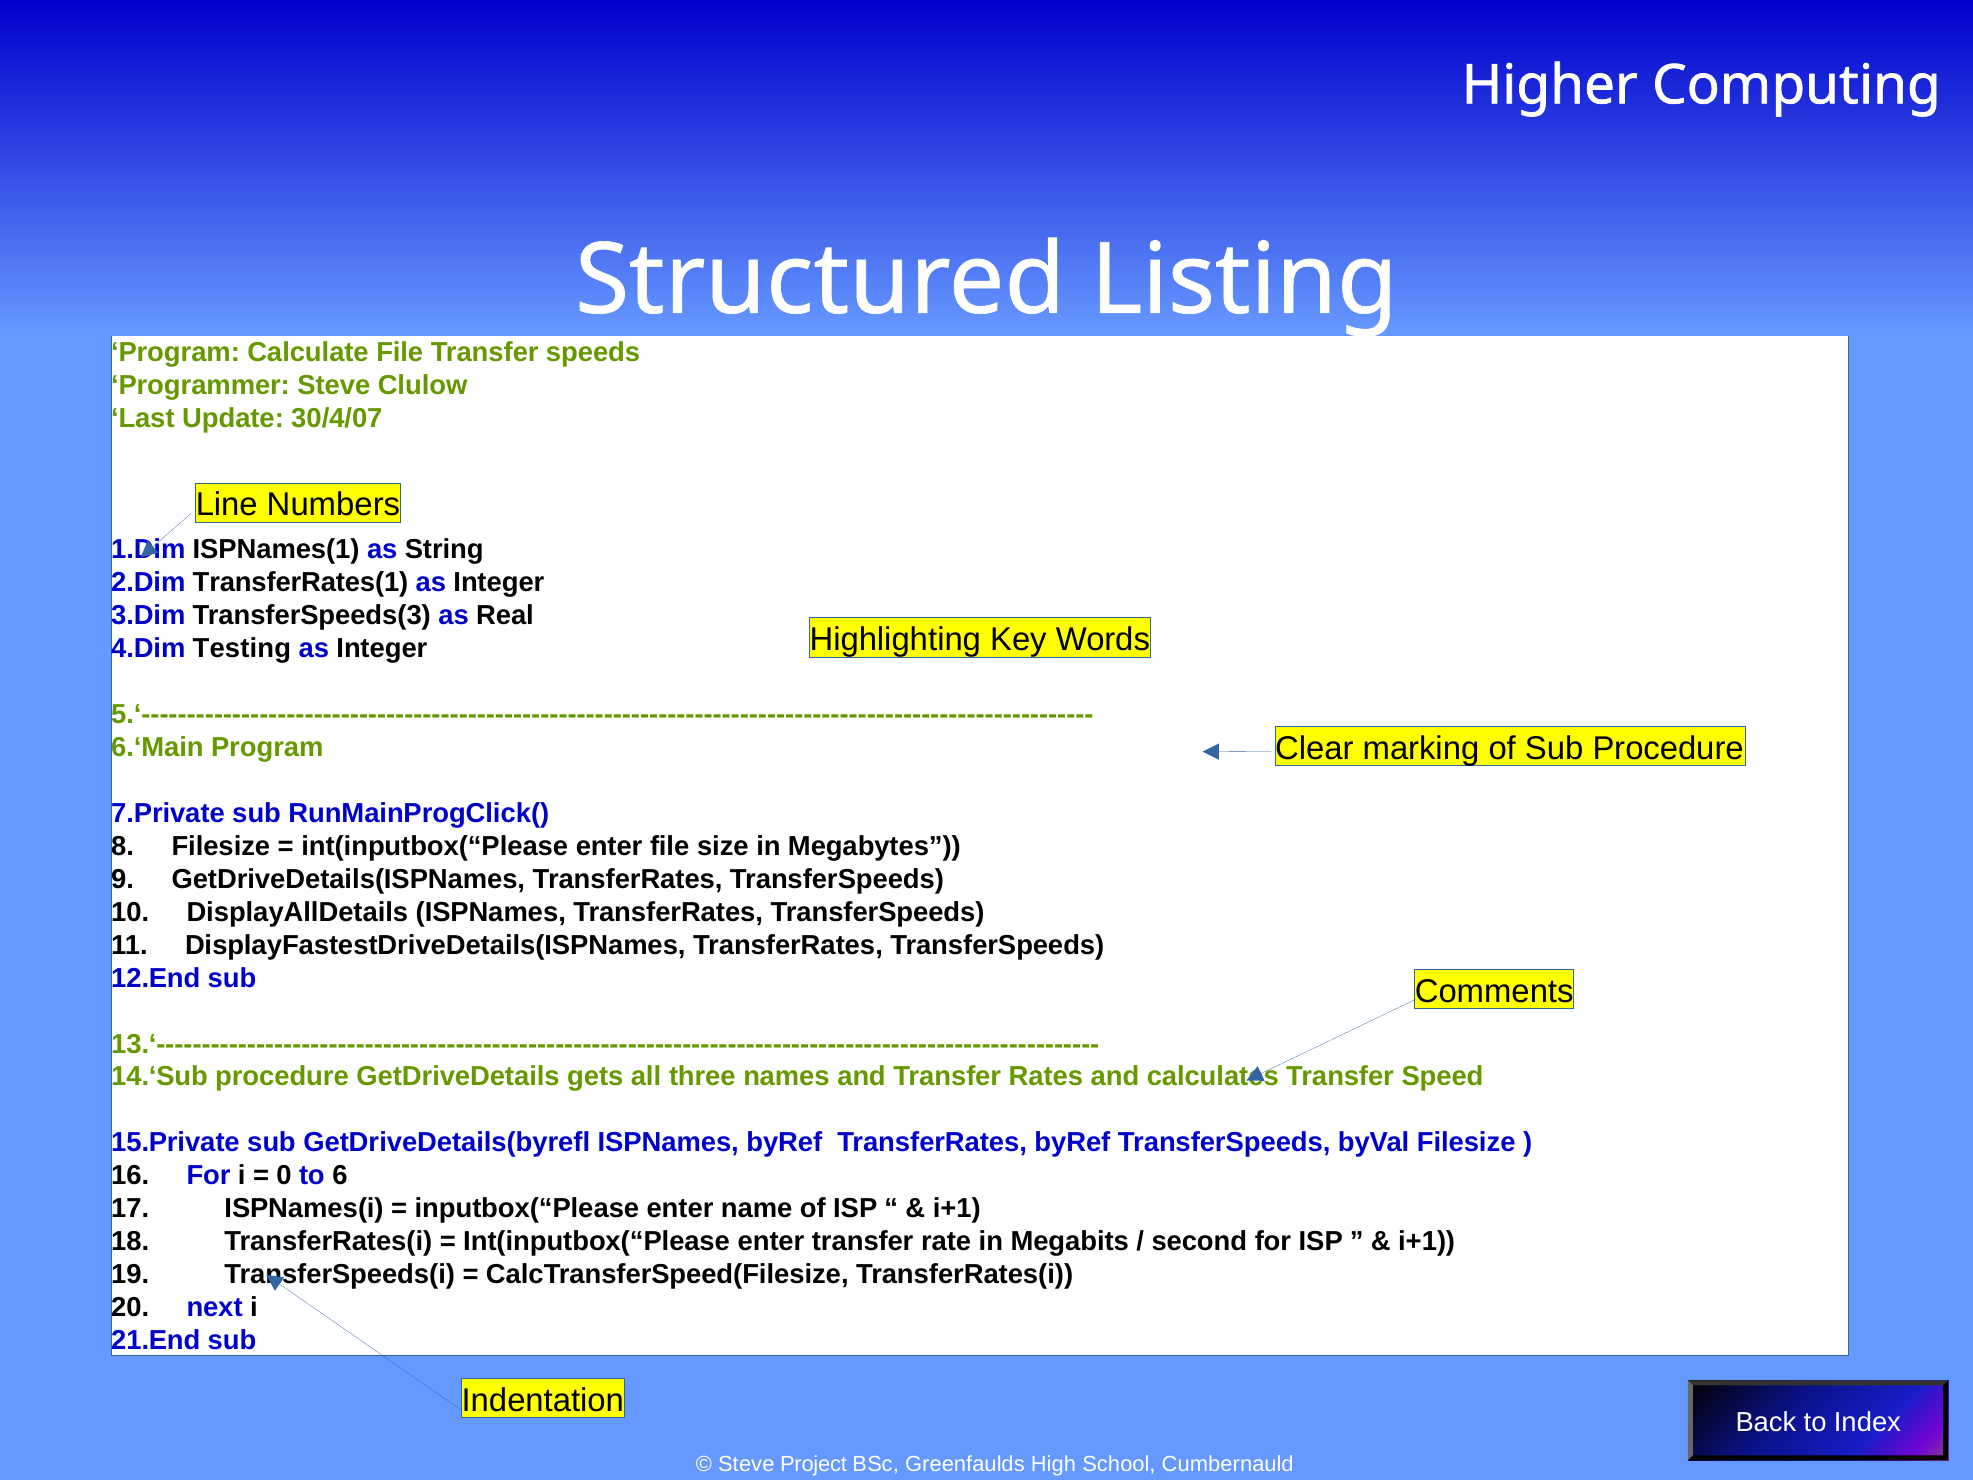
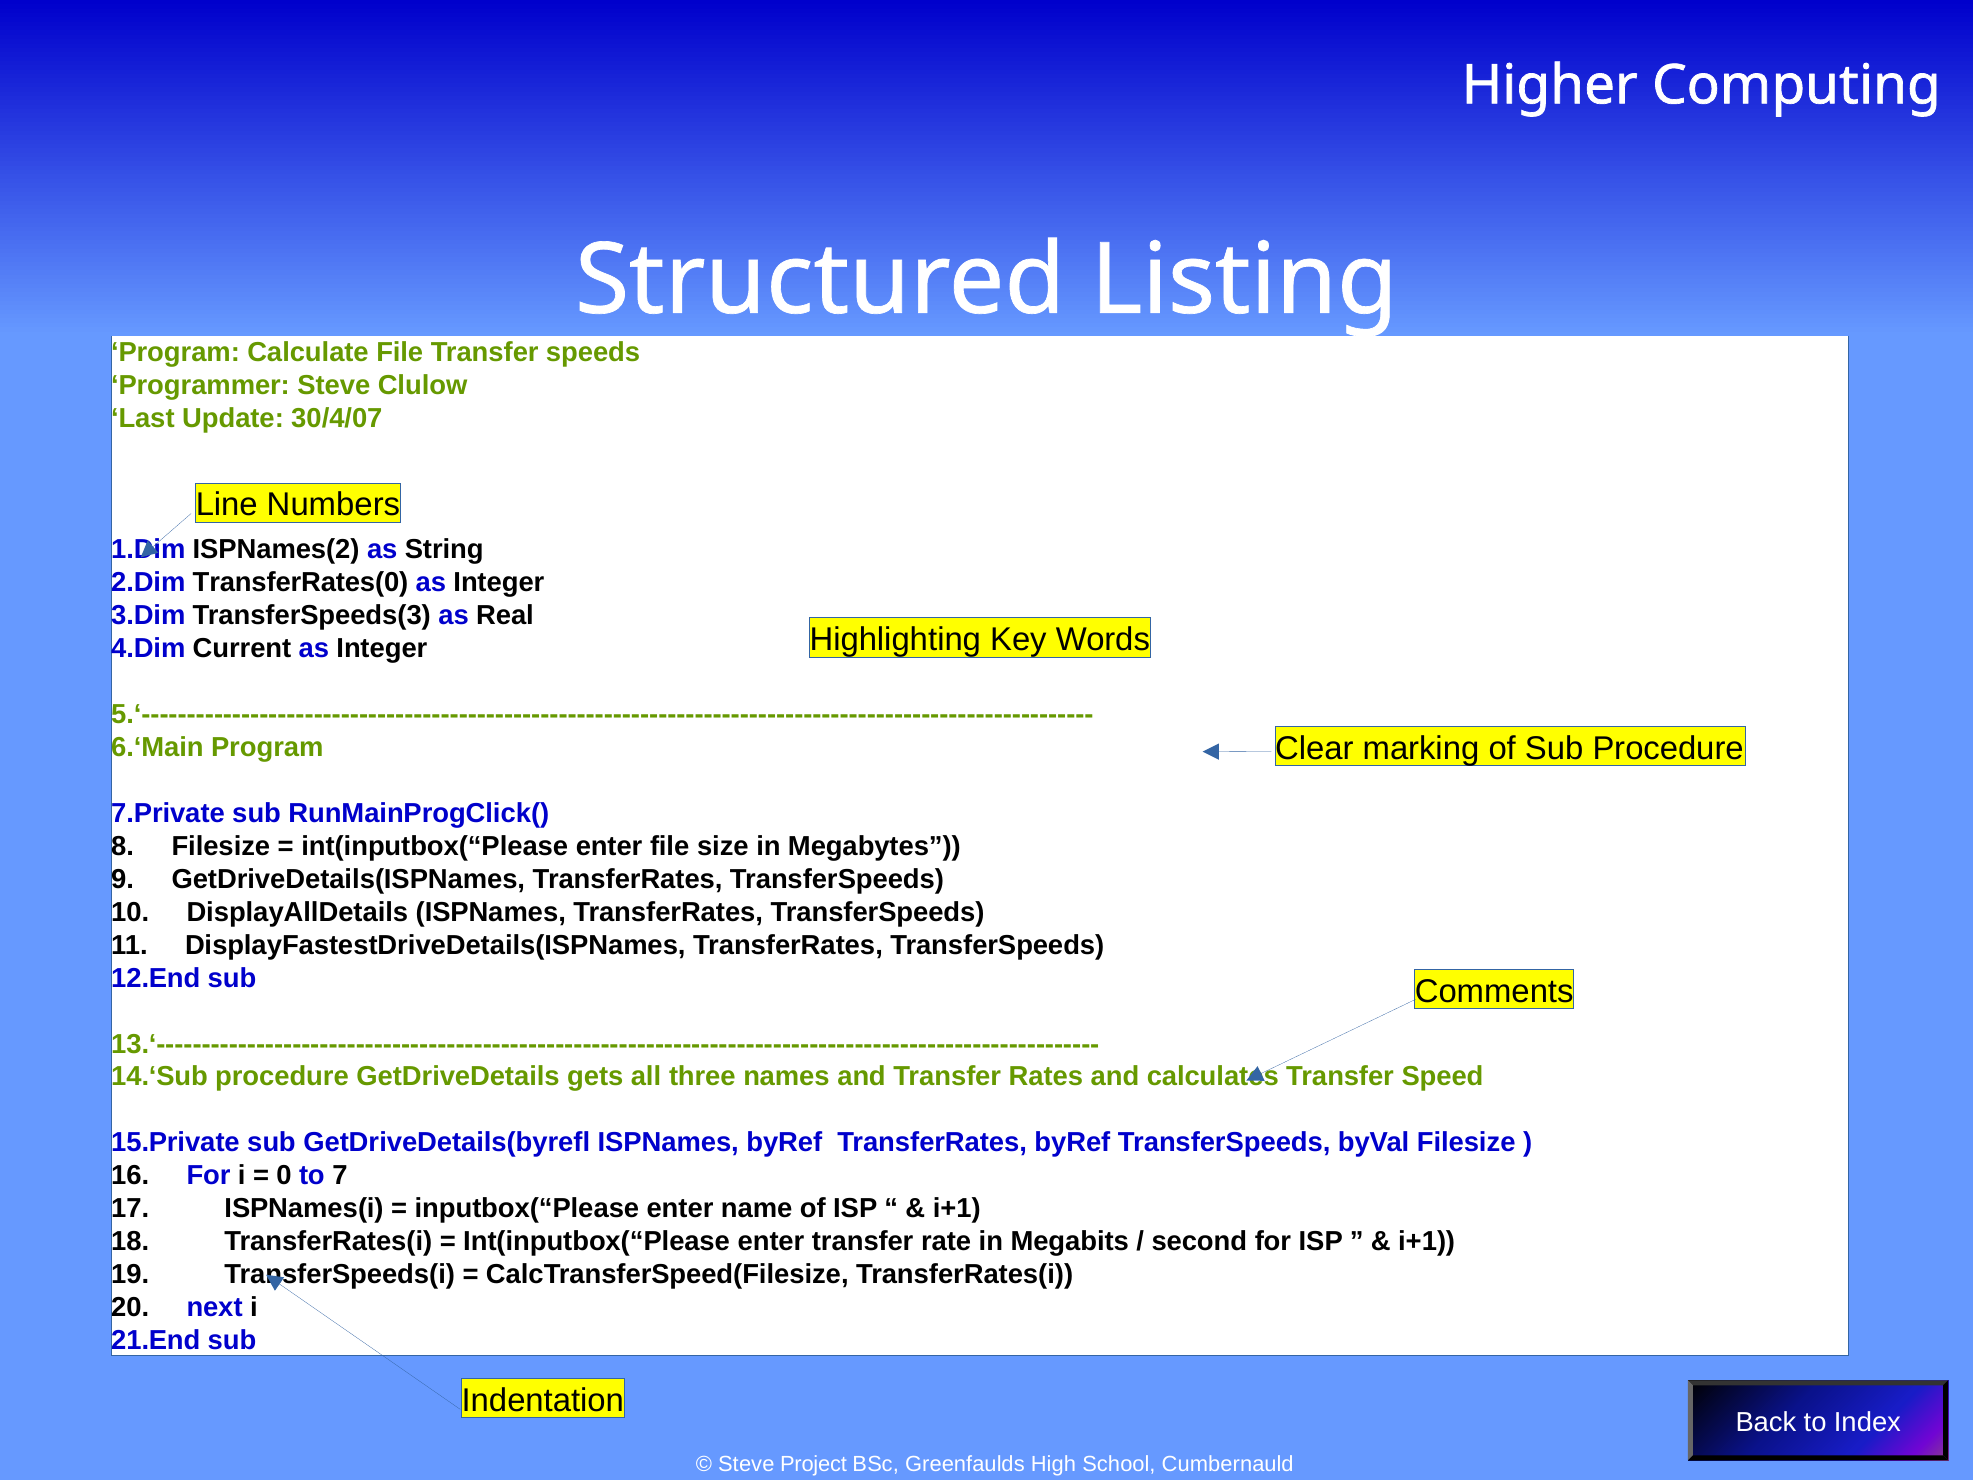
ISPNames(1: ISPNames(1 -> ISPNames(2
TransferRates(1: TransferRates(1 -> TransferRates(0
Testing: Testing -> Current
6: 6 -> 7
